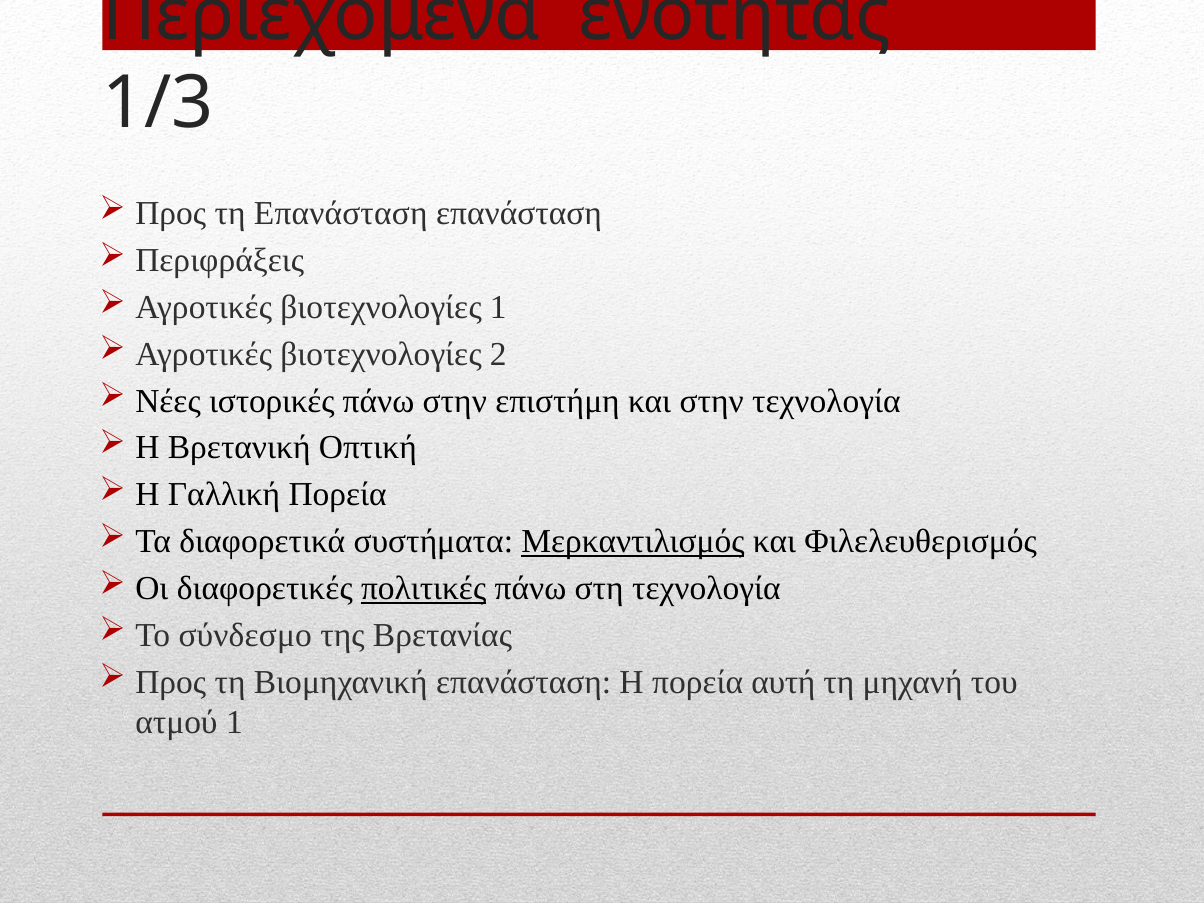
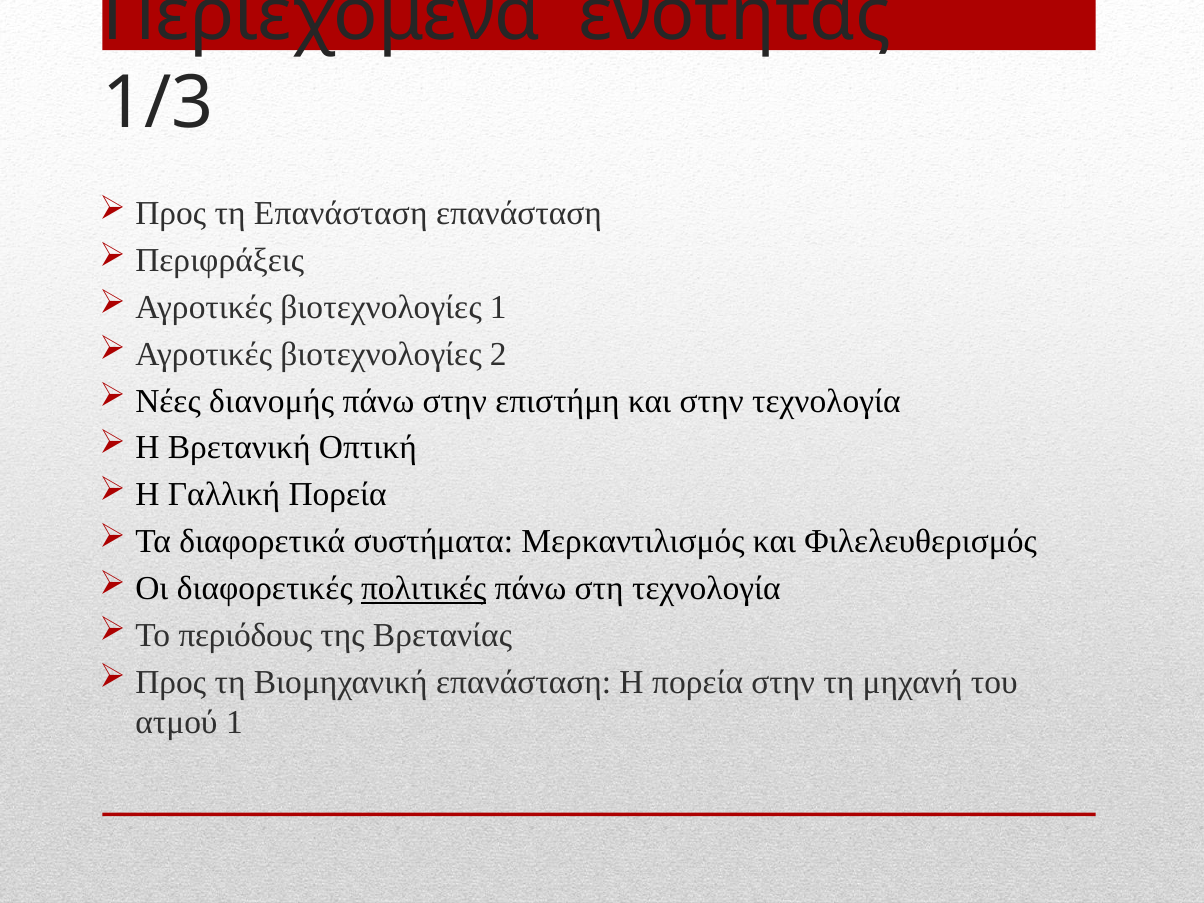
ιστορικές: ιστορικές -> διανομής
Μερκαντιλισμός underline: present -> none
σύνδεσμο: σύνδεσμο -> περιόδους
πορεία αυτή: αυτή -> στην
